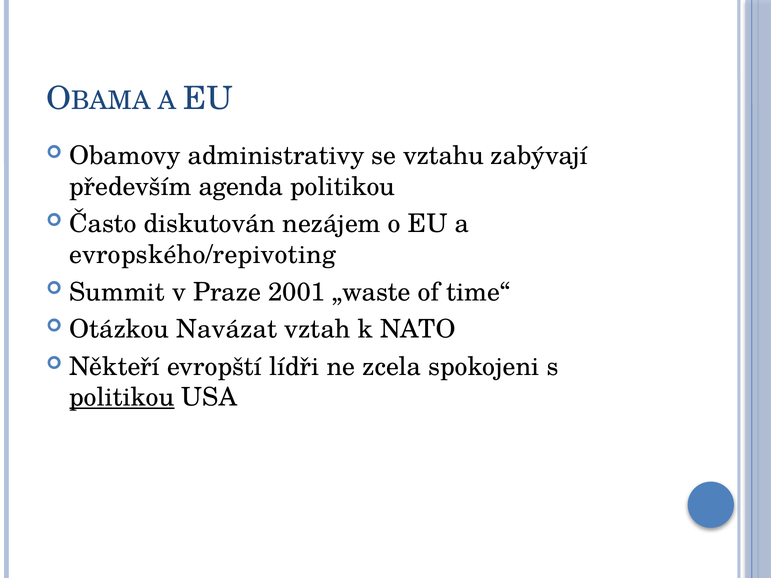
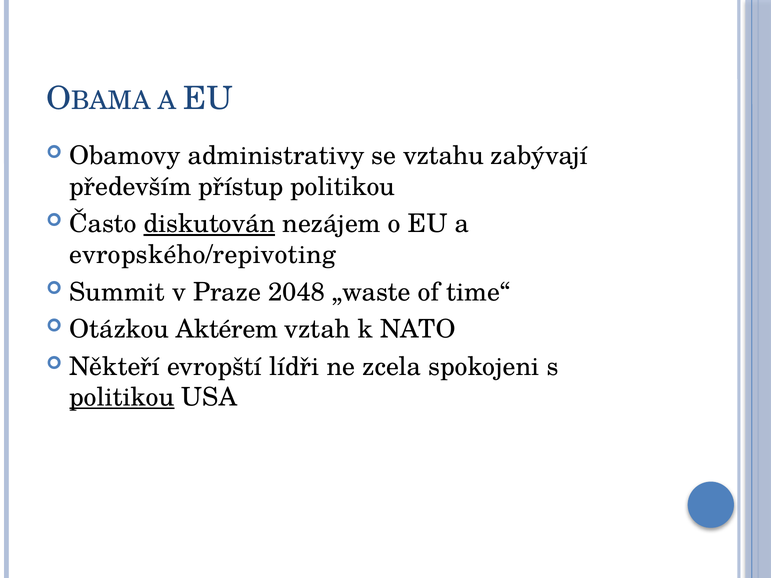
agenda: agenda -> přístup
diskutován underline: none -> present
2001: 2001 -> 2048
Navázat: Navázat -> Aktérem
